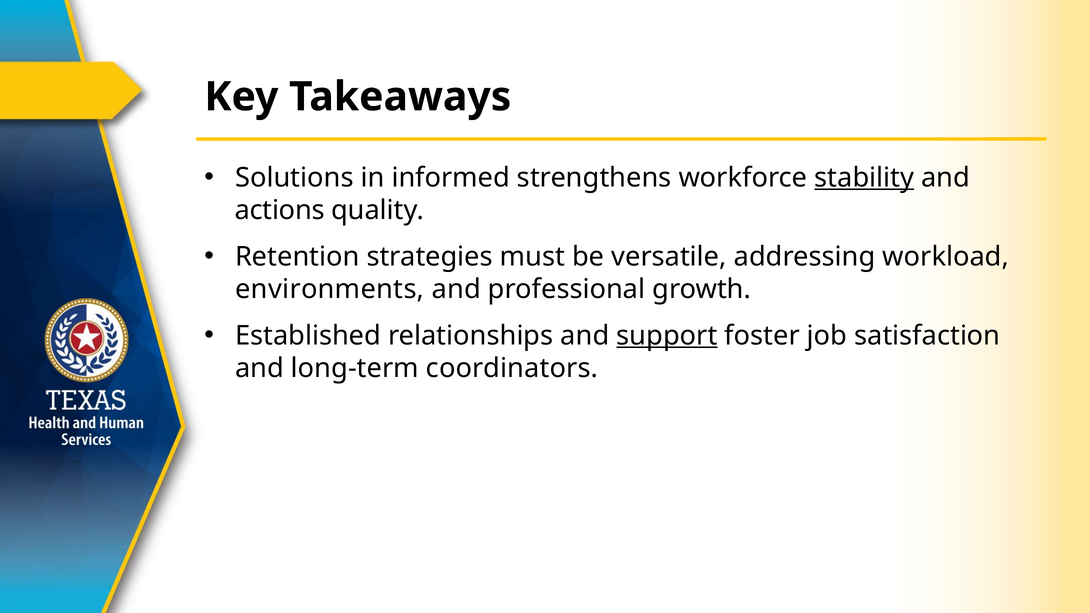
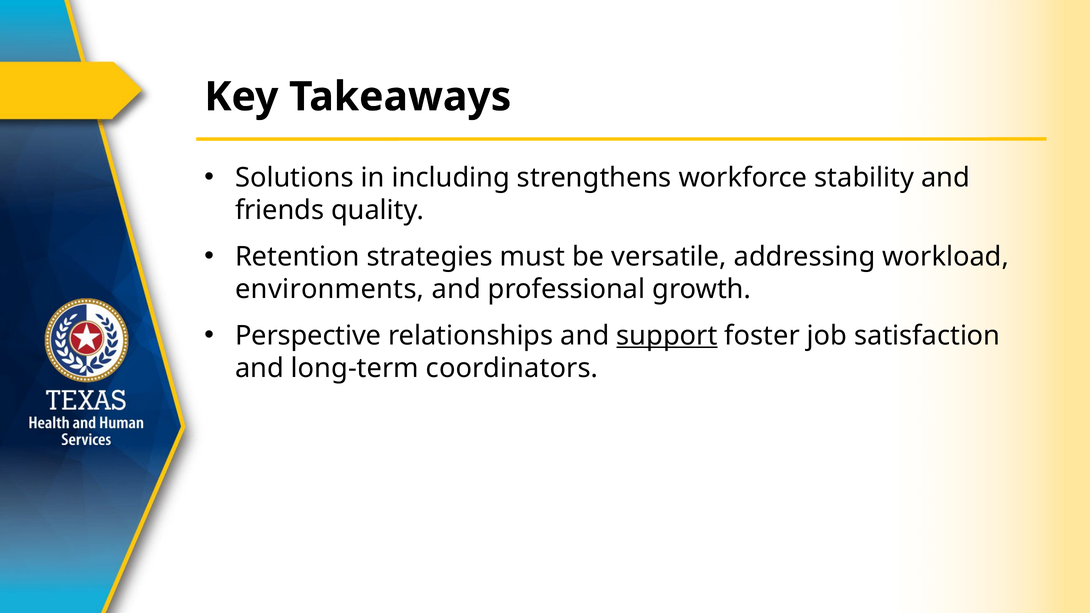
informed: informed -> including
stability underline: present -> none
actions: actions -> friends
Established: Established -> Perspective
